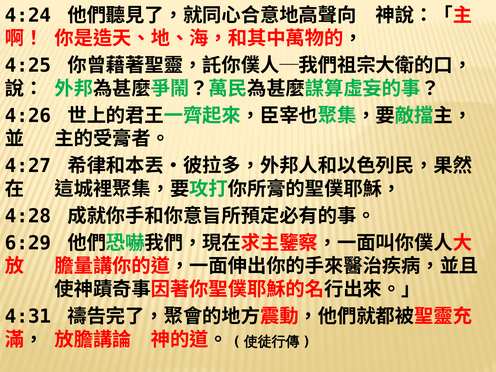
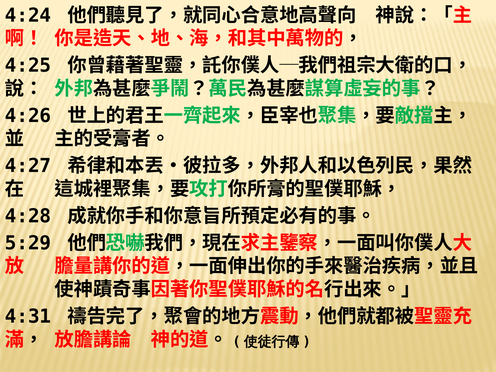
6:29: 6:29 -> 5:29
